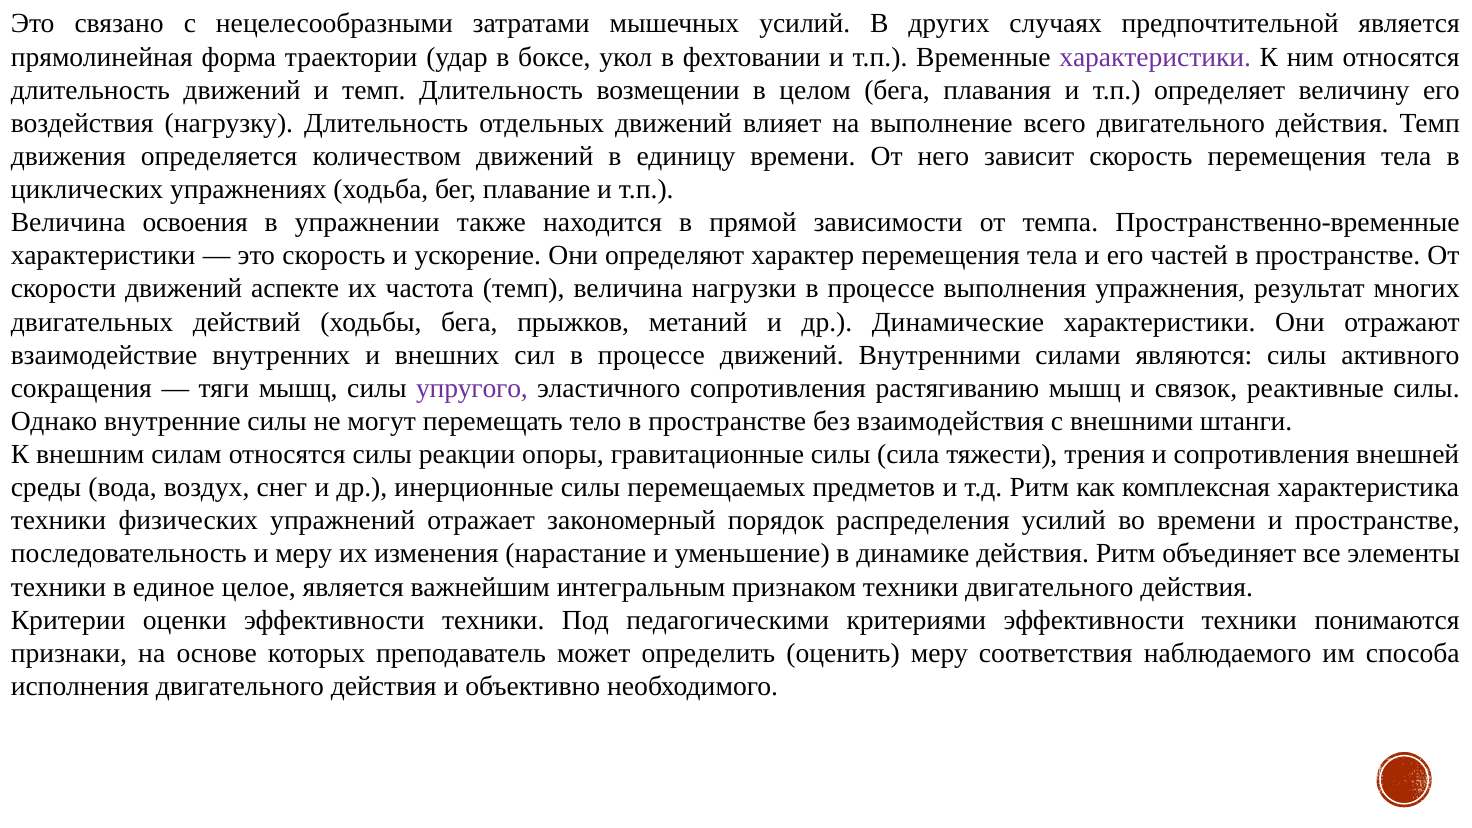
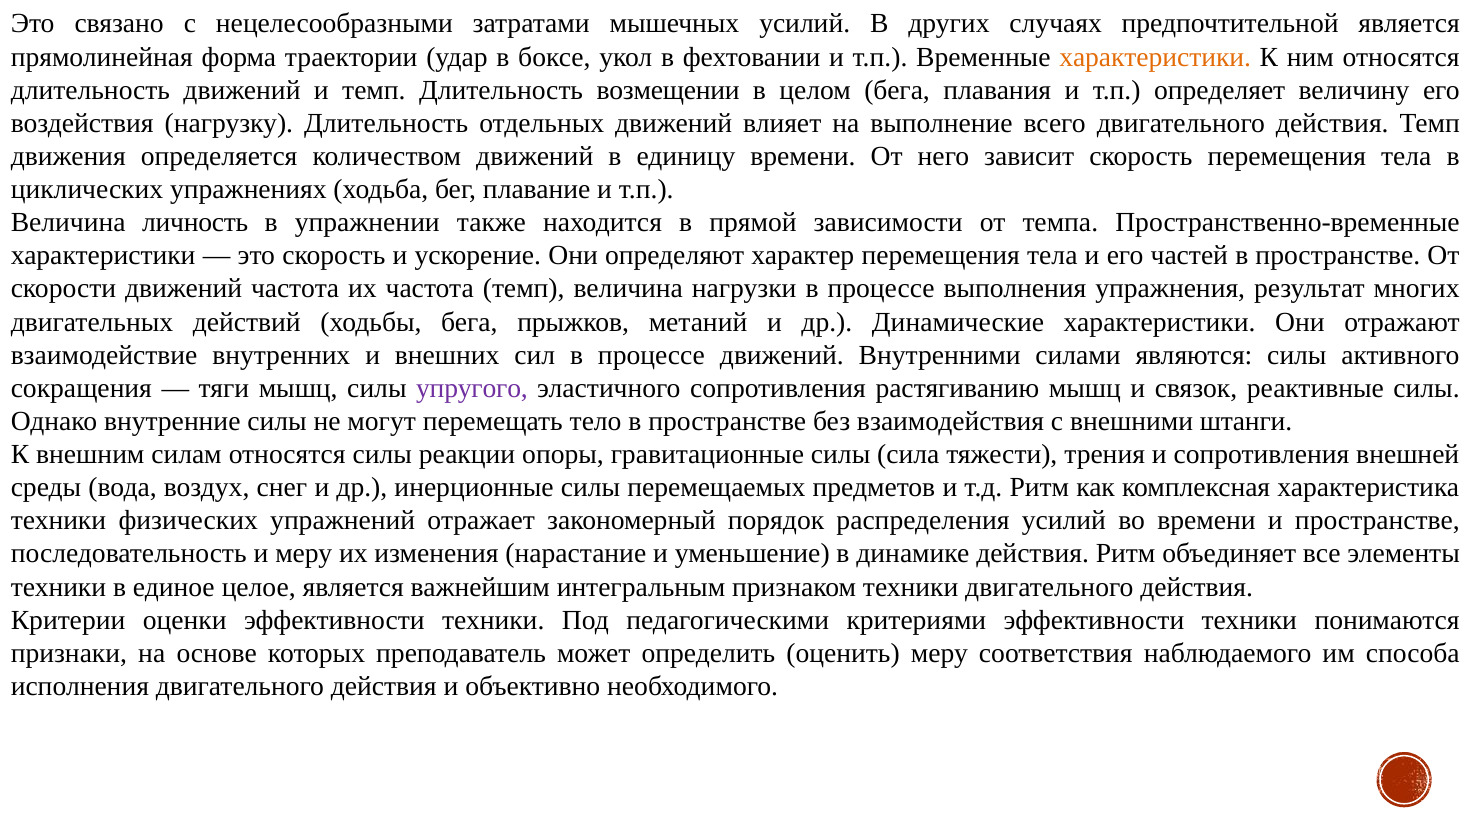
характеристики at (1155, 57) colour: purple -> orange
освоения: освоения -> личность
движений аспекте: аспекте -> частота
